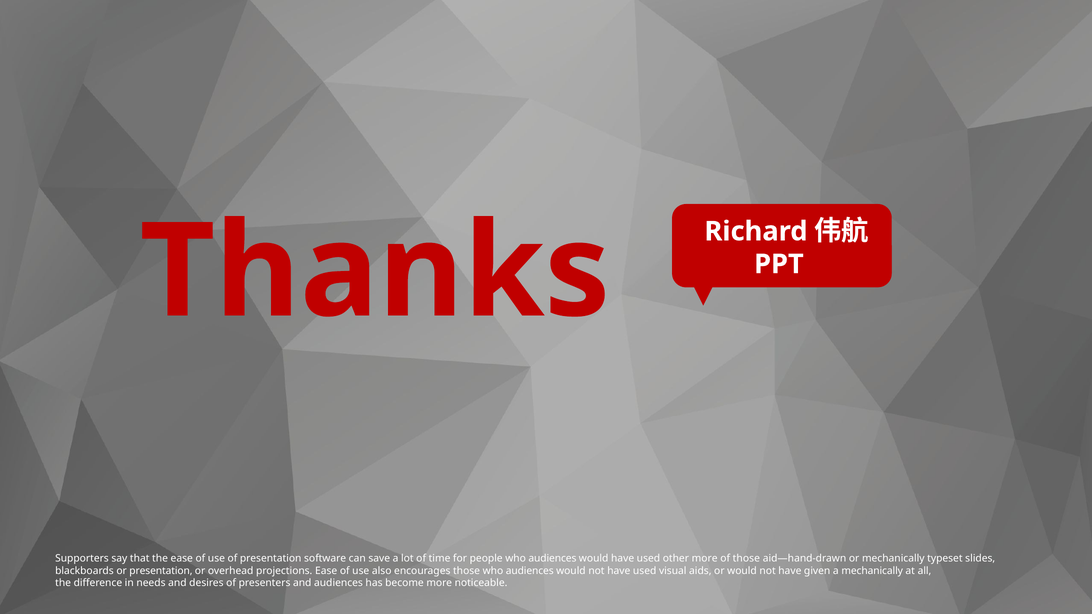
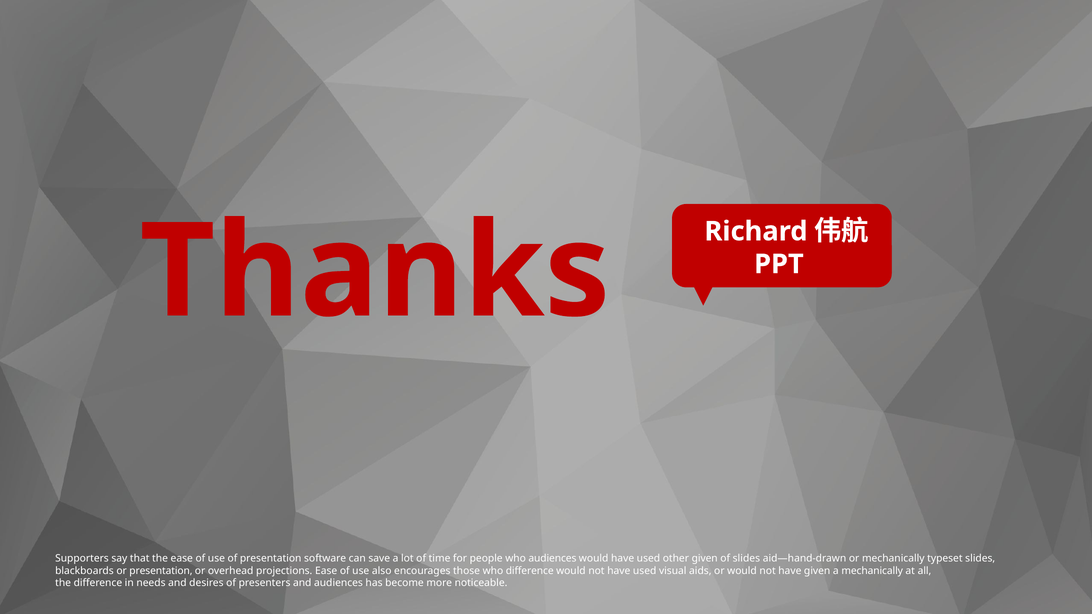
other more: more -> given
of those: those -> slides
those who audiences: audiences -> difference
